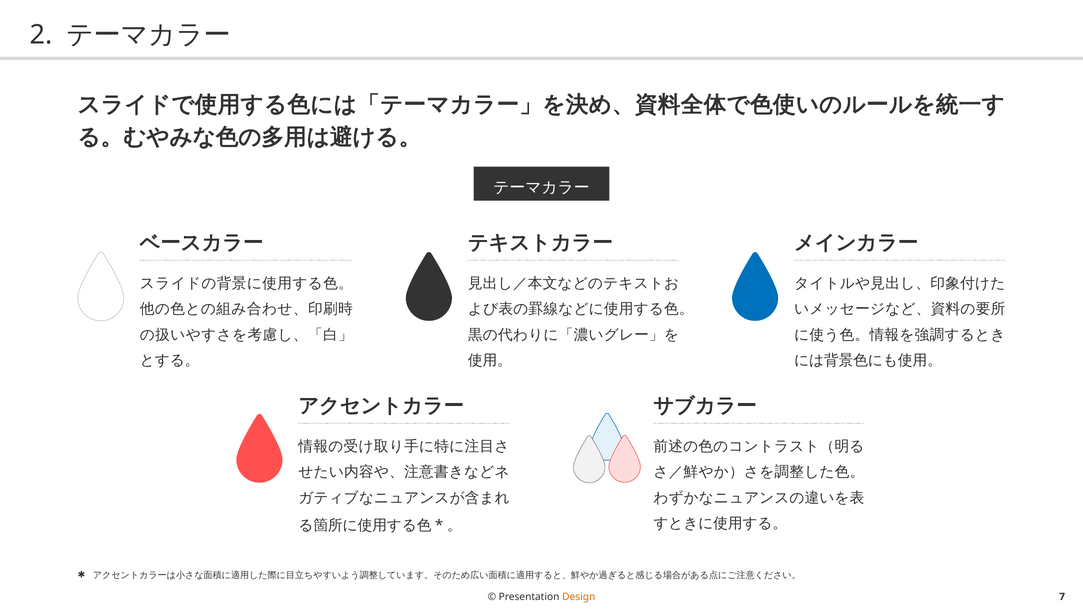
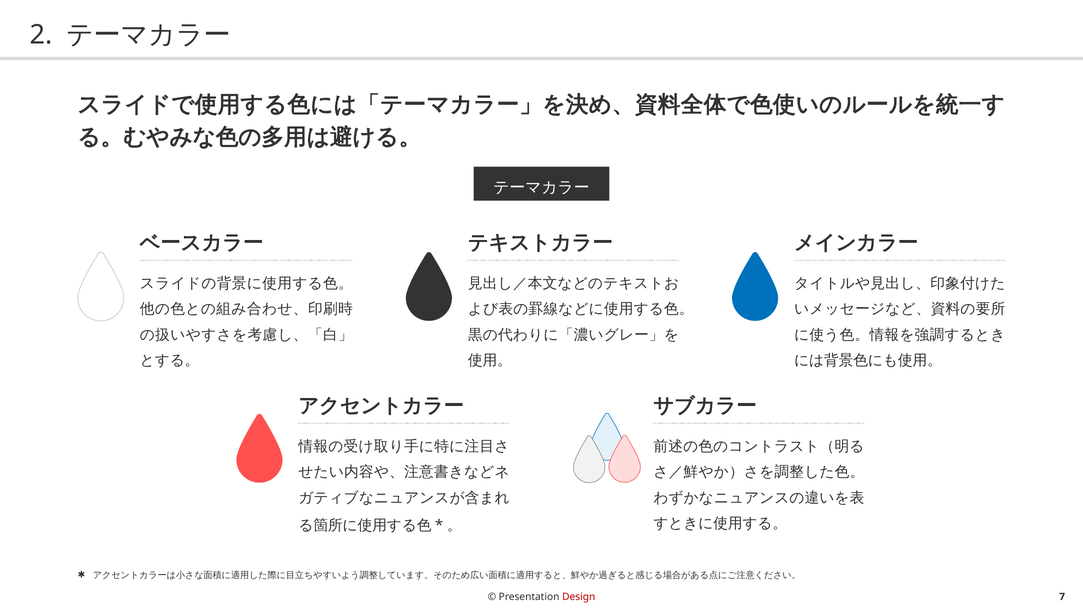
Design colour: orange -> red
